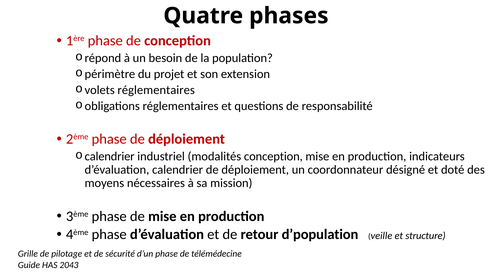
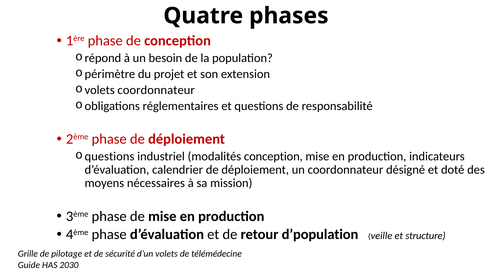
volets réglementaires: réglementaires -> coordonnateur
calendrier at (110, 156): calendrier -> questions
d’un phase: phase -> volets
2043: 2043 -> 2030
